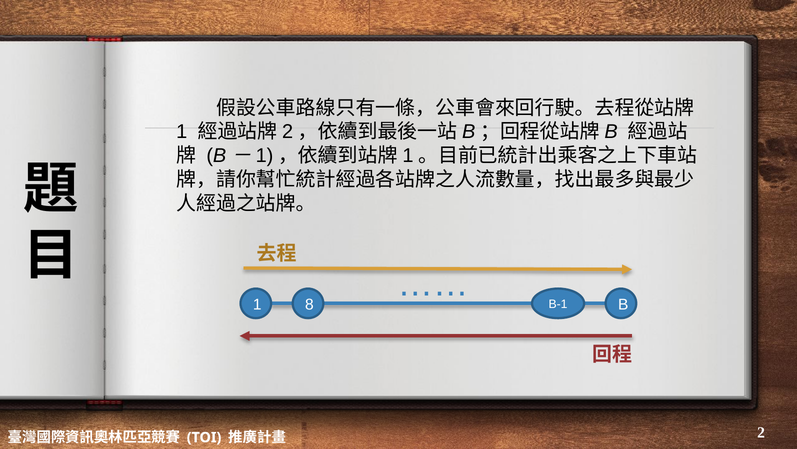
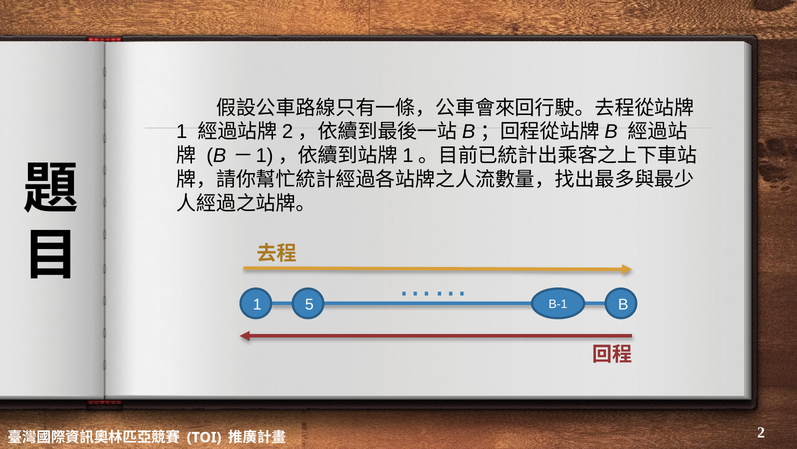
8: 8 -> 5
